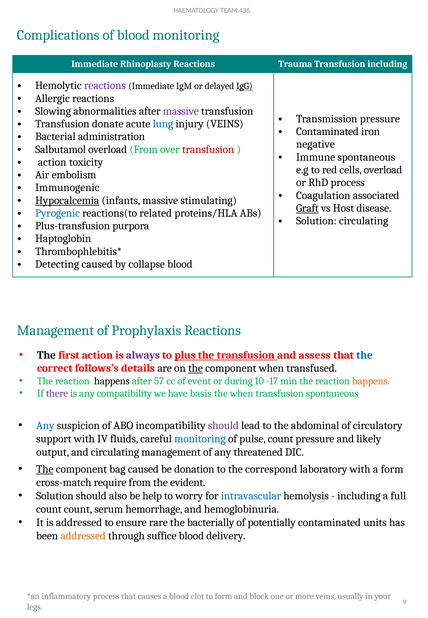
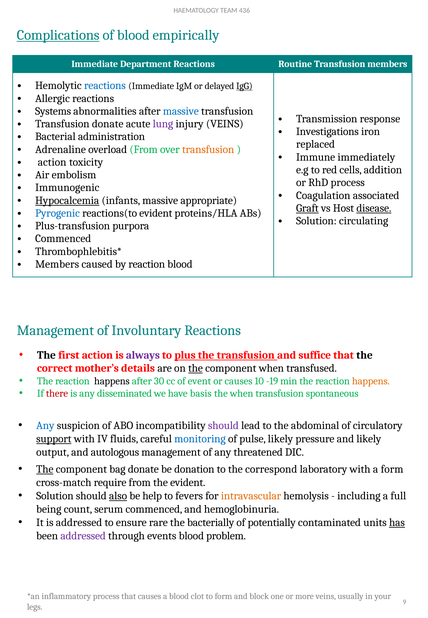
Complications underline: none -> present
blood monitoring: monitoring -> empirically
Rhinoplasty: Rhinoplasty -> Department
Trauma: Trauma -> Routine
Transfusion including: including -> members
reactions at (105, 86) colour: purple -> blue
Slowing: Slowing -> Systems
massive at (181, 111) colour: purple -> blue
Transmission pressure: pressure -> response
lung colour: blue -> purple
Contaminated at (327, 132): Contaminated -> Investigations
negative: negative -> replaced
Salbutamol: Salbutamol -> Adrenaline
transfusion at (208, 149) colour: red -> orange
Immune spontaneous: spontaneous -> immediately
cells overload: overload -> addition
stimulating: stimulating -> appropriate
disease underline: none -> present
reactions(to related: related -> evident
Haptoglobin at (63, 239): Haptoglobin -> Commenced
Detecting at (57, 264): Detecting -> Members
by collapse: collapse -> reaction
Prophylaxis: Prophylaxis -> Involuntary
assess: assess -> suffice
the at (365, 355) colour: blue -> black
follows’s: follows’s -> mother’s
57: 57 -> 30
or during: during -> causes
-17: -17 -> -19
there colour: purple -> red
compatibility: compatibility -> disseminated
support underline: none -> present
pulse count: count -> likely
and circulating: circulating -> autologous
bag caused: caused -> donate
also underline: none -> present
worry: worry -> fevers
intravascular colour: blue -> orange
count at (49, 509): count -> being
serum hemorrhage: hemorrhage -> commenced
has underline: none -> present
addressed at (83, 536) colour: orange -> purple
suffice: suffice -> events
delivery: delivery -> problem
